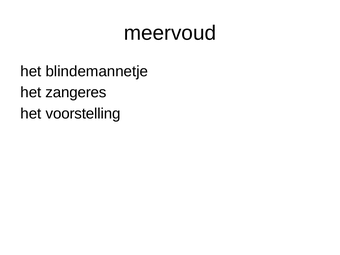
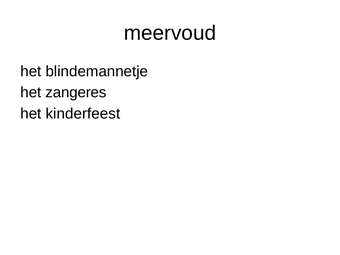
voorstelling: voorstelling -> kinderfeest
